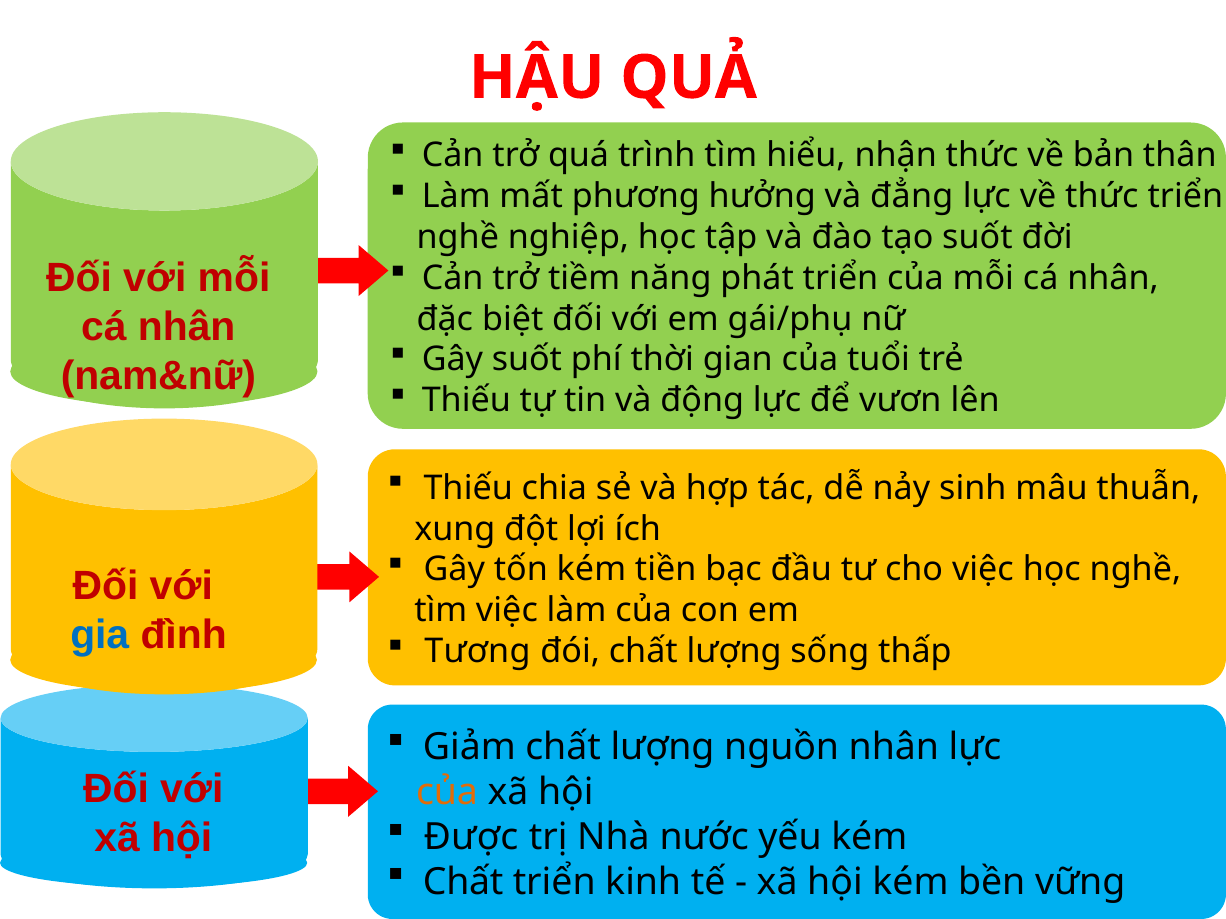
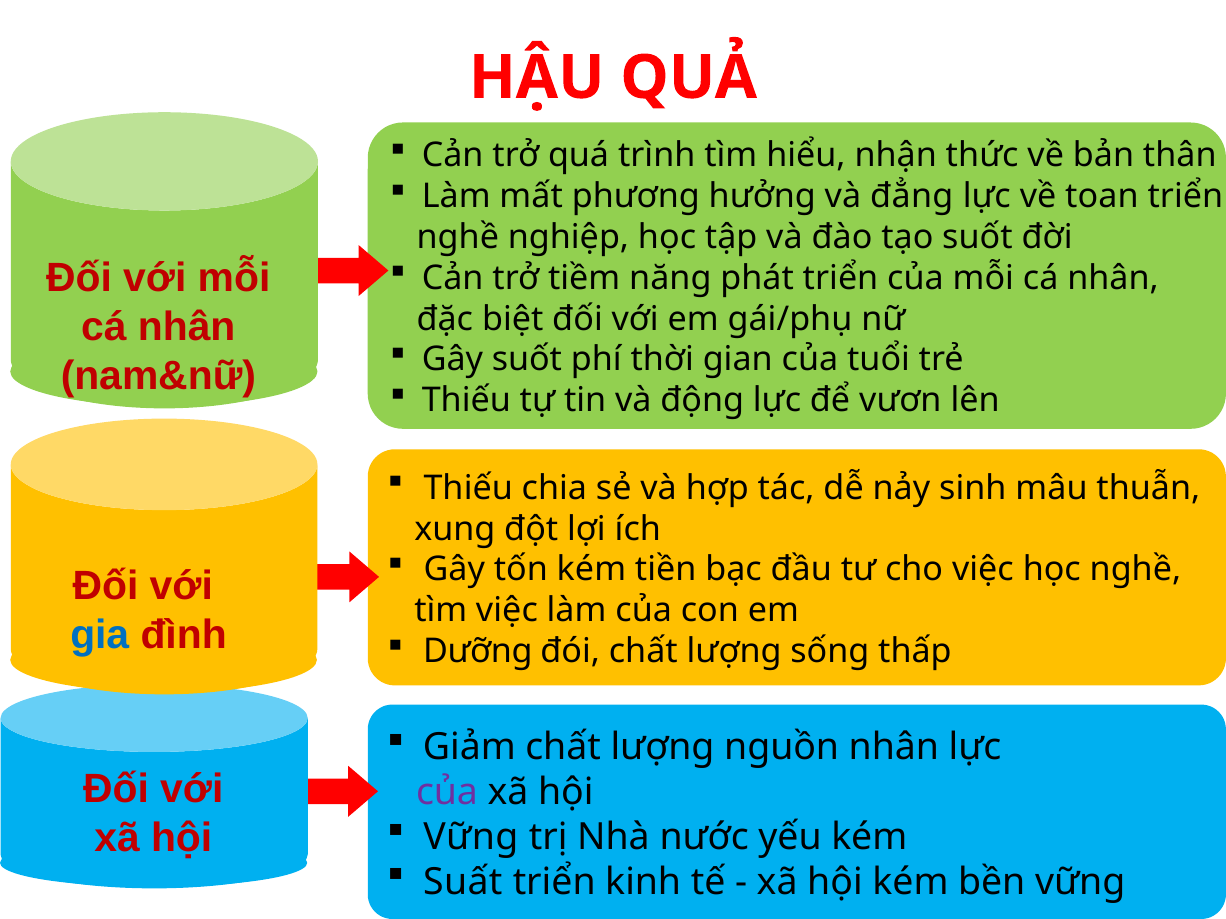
về thức: thức -> toan
Tương: Tương -> Dưỡng
của at (447, 792) colour: orange -> purple
Được at (471, 837): Được -> Vững
Chất at (463, 882): Chất -> Suất
